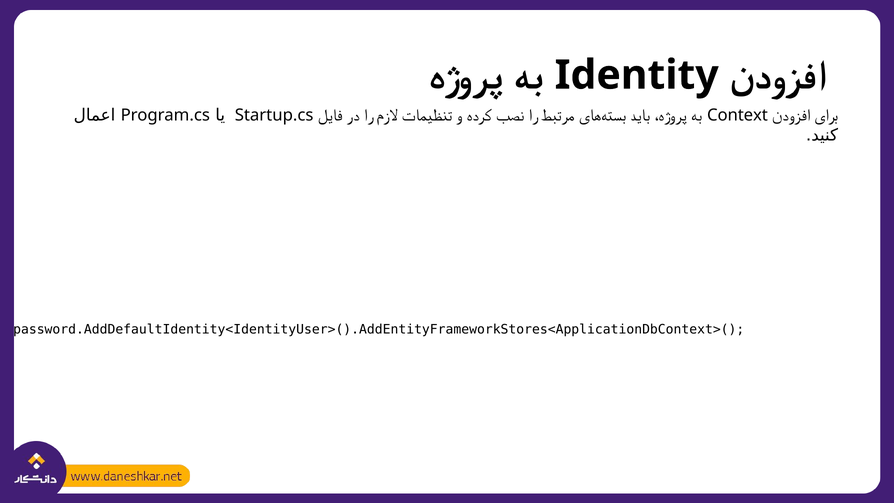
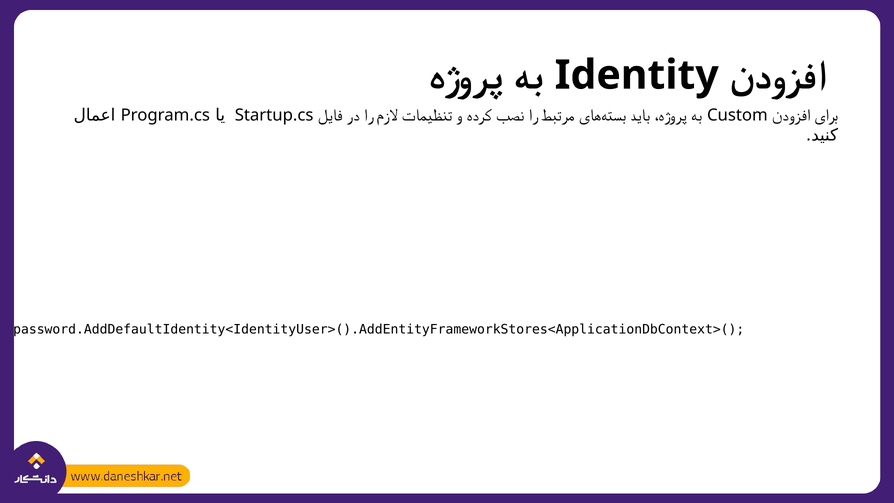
Context: Context -> Custom
